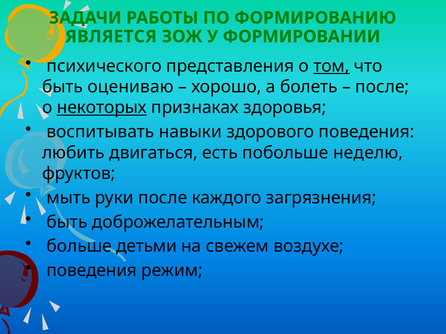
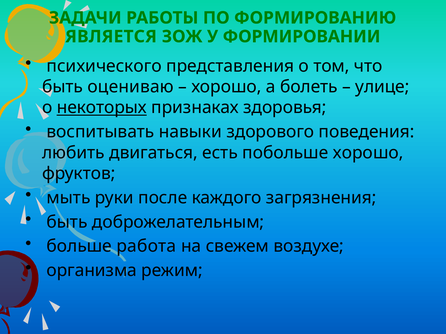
том underline: present -> none
после at (382, 87): после -> улице
побольше неделю: неделю -> хорошо
детьми: детьми -> работа
поведения at (92, 271): поведения -> организма
